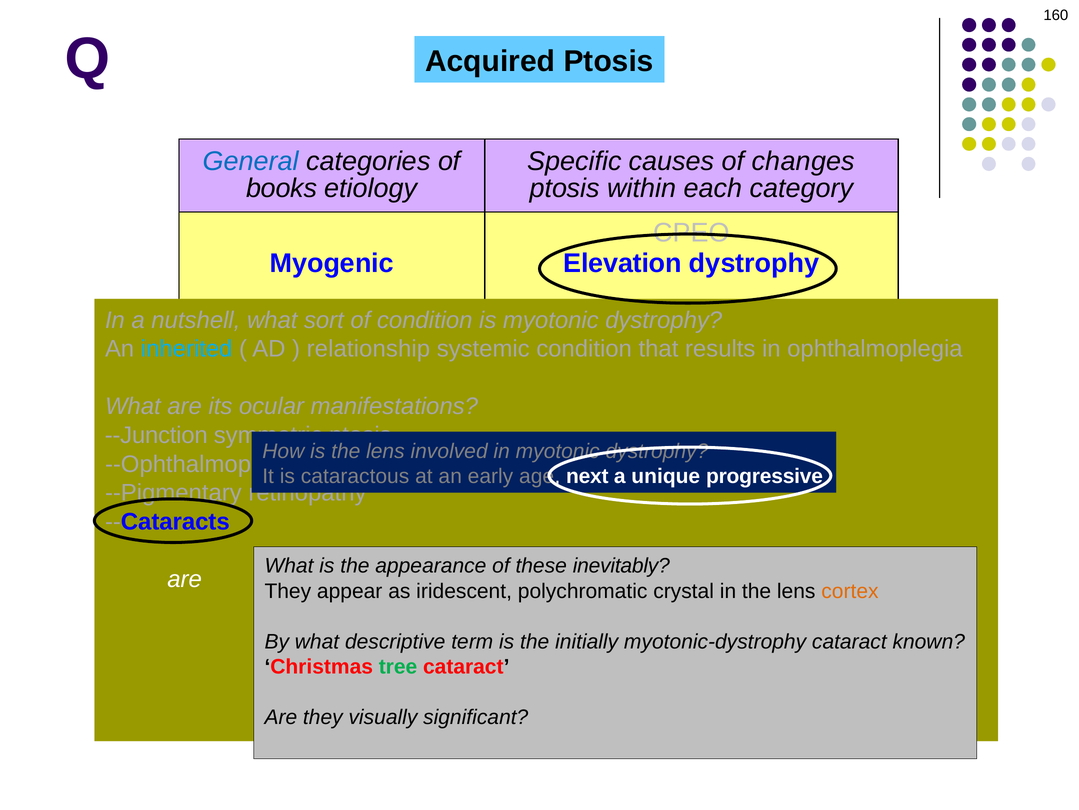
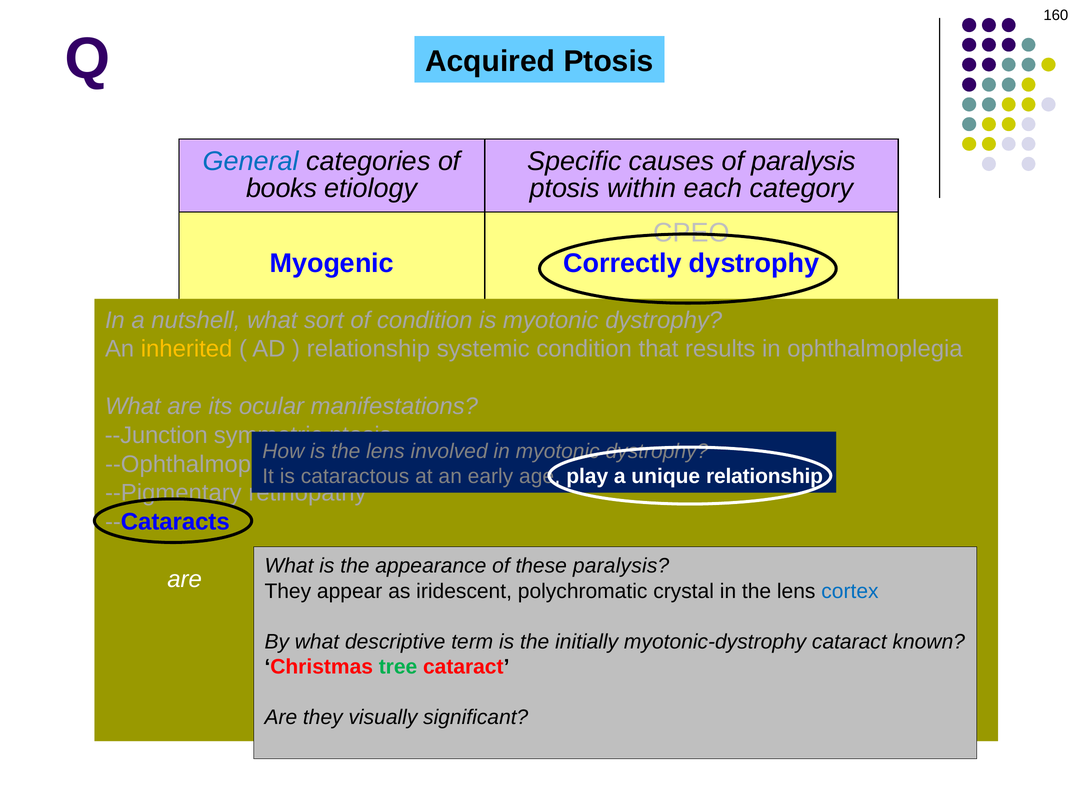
of changes: changes -> paralysis
Elevation: Elevation -> Correctly
inherited colour: light blue -> yellow
next: next -> play
unique progressive: progressive -> relationship
these inevitably: inevitably -> paralysis
cortex colour: orange -> blue
